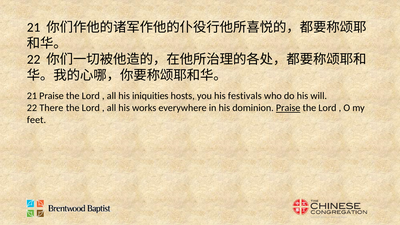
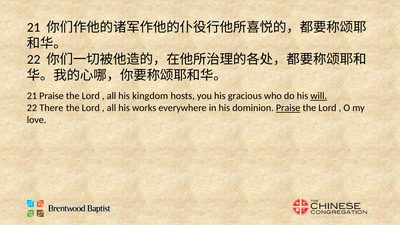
iniquities: iniquities -> kingdom
festivals: festivals -> gracious
will underline: none -> present
feet: feet -> love
